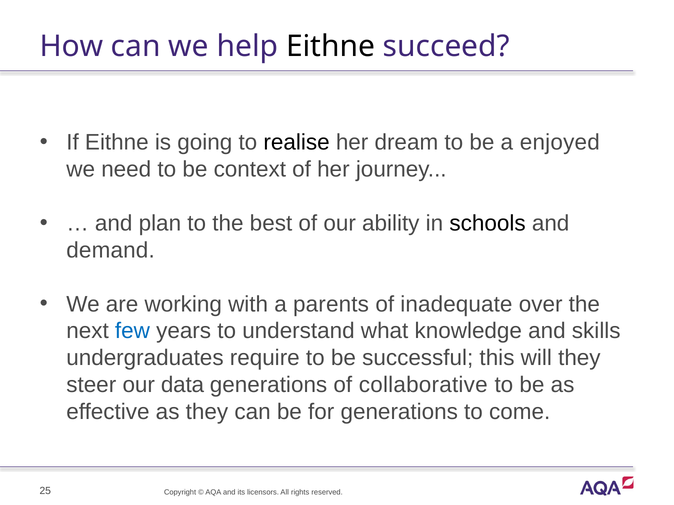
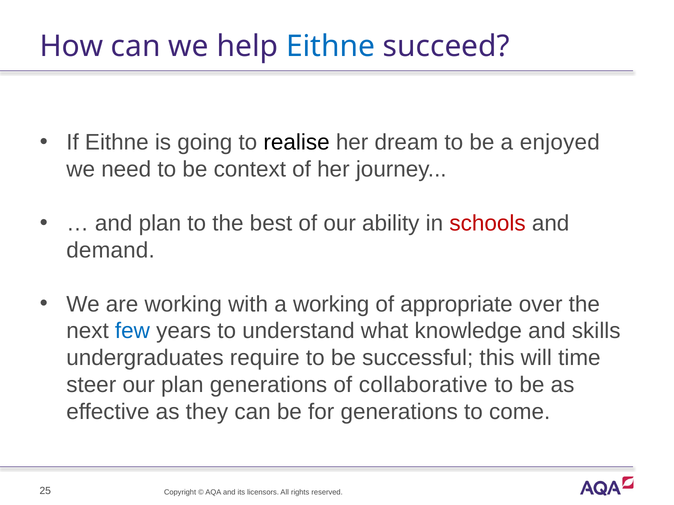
Eithne at (331, 46) colour: black -> blue
schools colour: black -> red
a parents: parents -> working
inadequate: inadequate -> appropriate
will they: they -> time
our data: data -> plan
